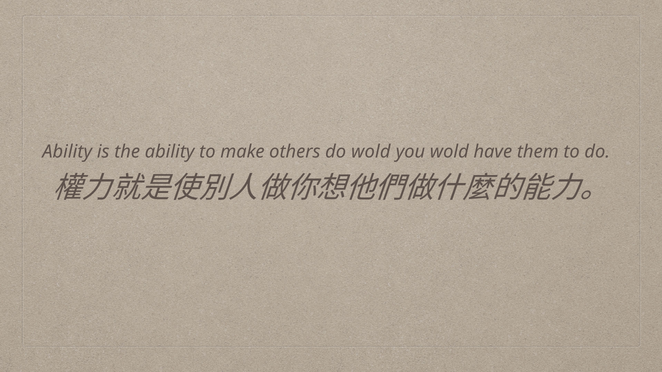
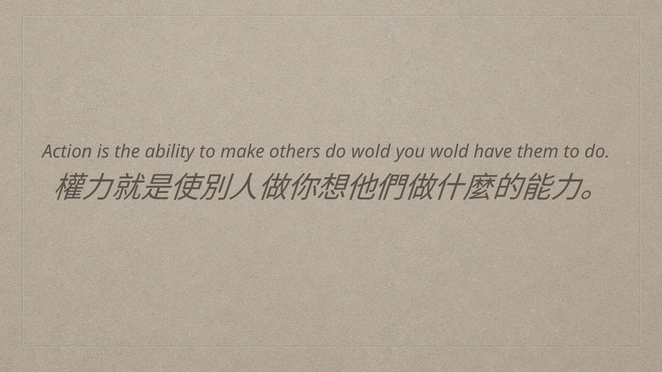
Ability at (67, 152): Ability -> Action
